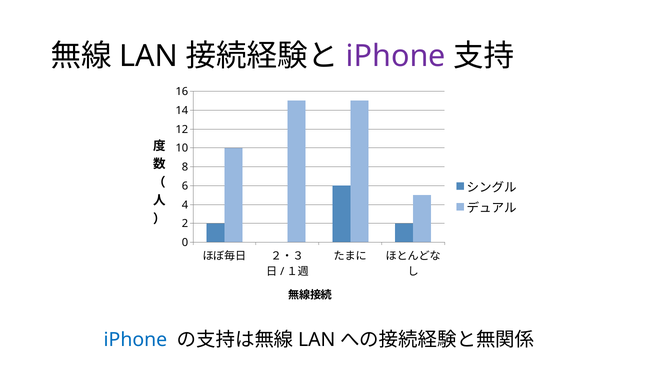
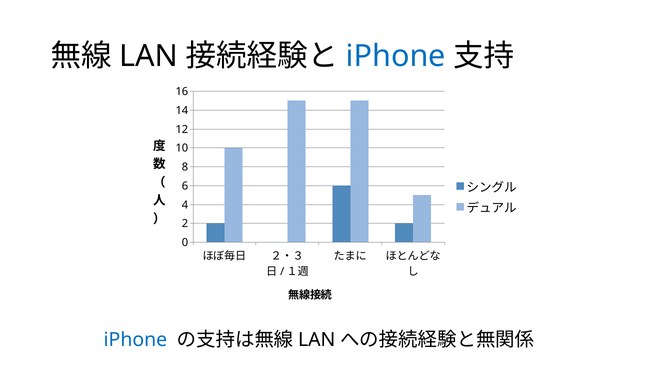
iPhone at (396, 56) colour: purple -> blue
